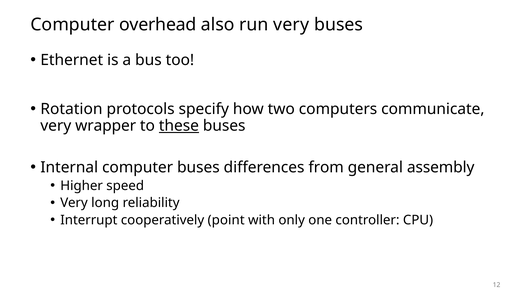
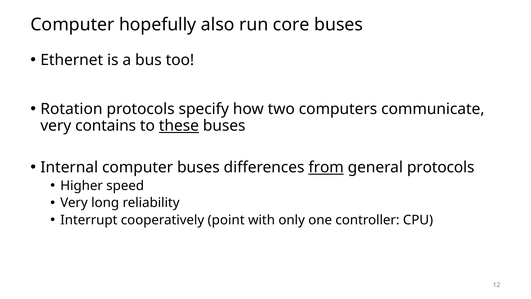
overhead: overhead -> hopefully
run very: very -> core
wrapper: wrapper -> contains
from underline: none -> present
general assembly: assembly -> protocols
